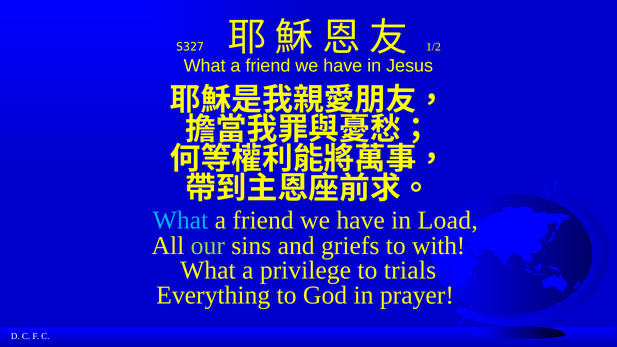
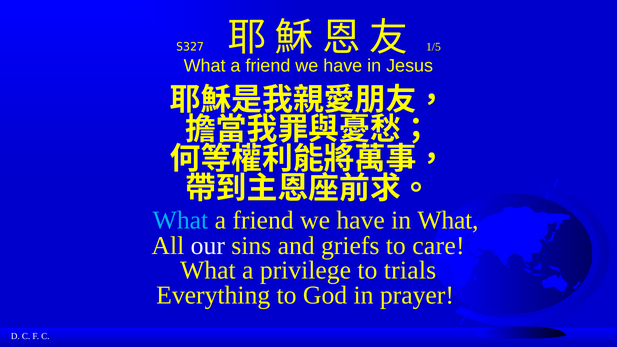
1/2: 1/2 -> 1/5
in Load: Load -> What
our colour: light green -> white
with: with -> care
